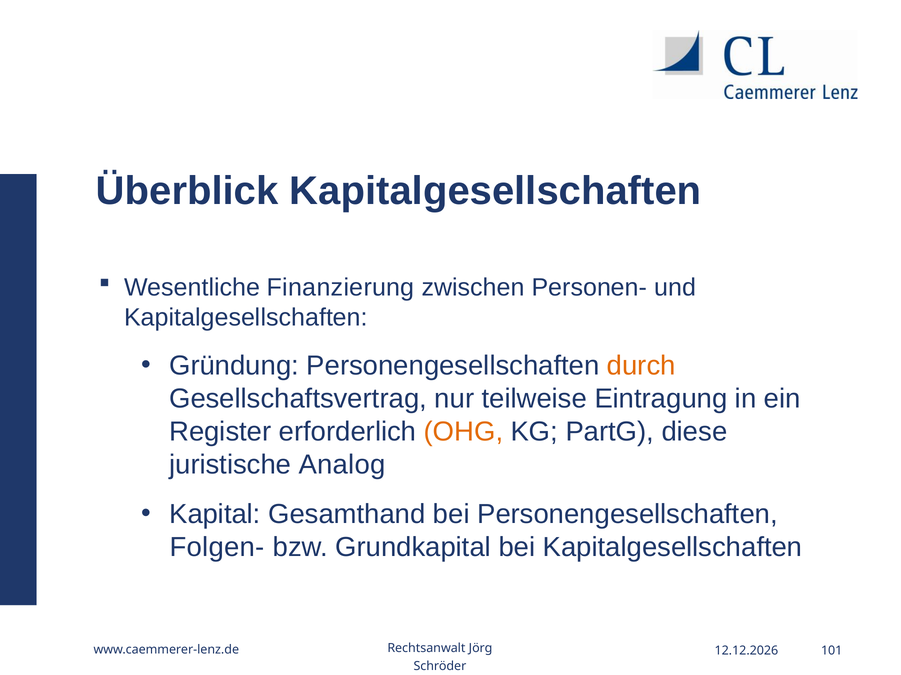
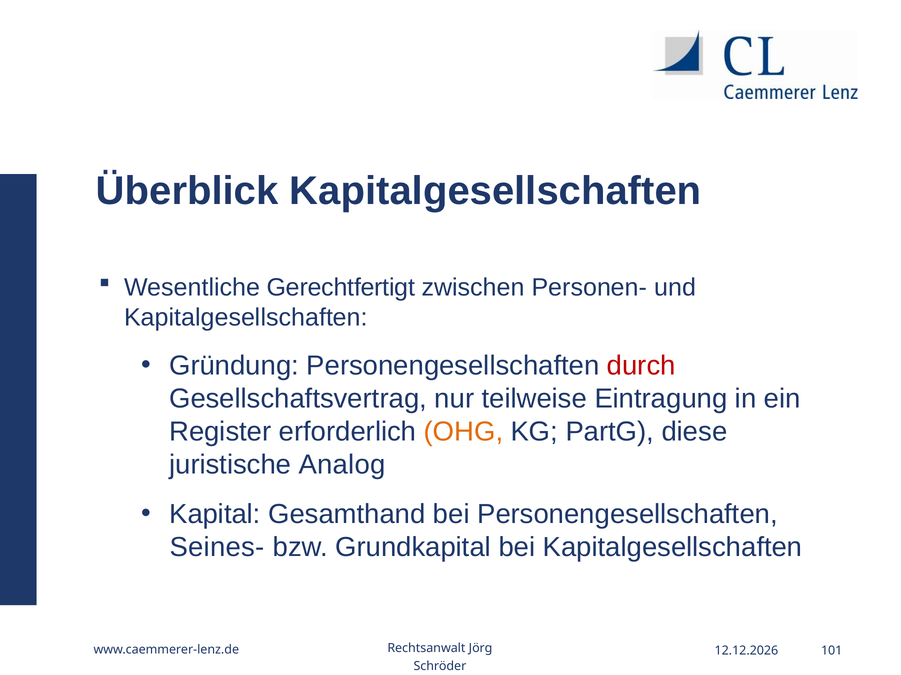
Finanzierung: Finanzierung -> Gerechtfertigt
durch colour: orange -> red
Folgen-: Folgen- -> Seines-
